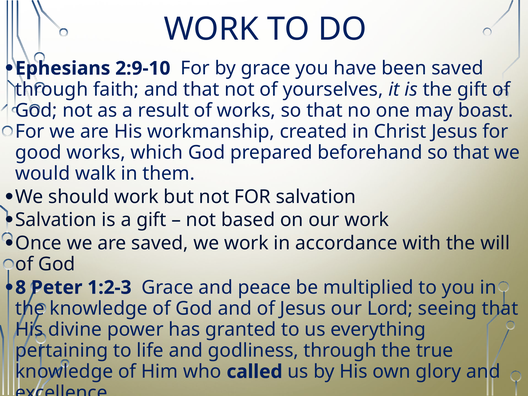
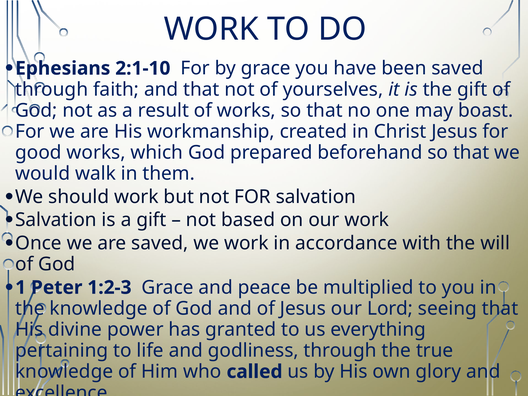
2:9-10: 2:9-10 -> 2:1-10
8: 8 -> 1
